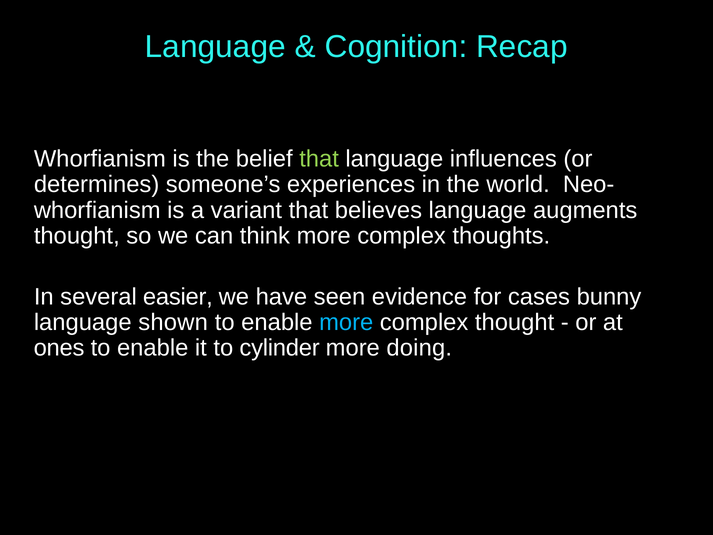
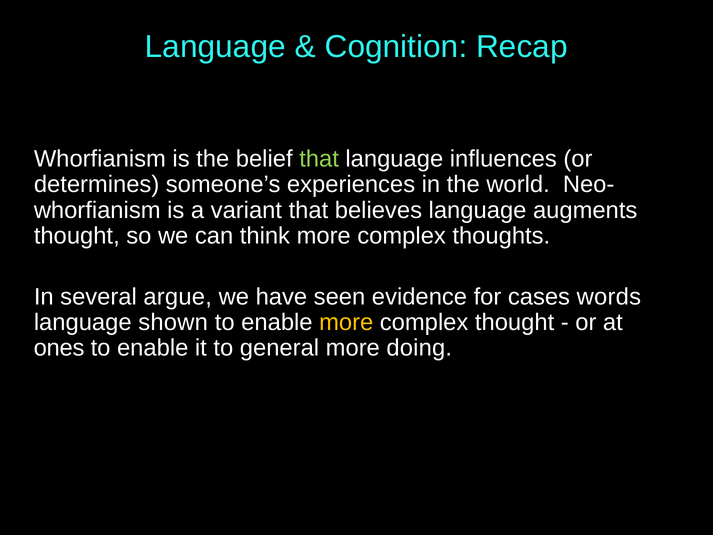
easier: easier -> argue
bunny: bunny -> words
more at (346, 322) colour: light blue -> yellow
cylinder: cylinder -> general
